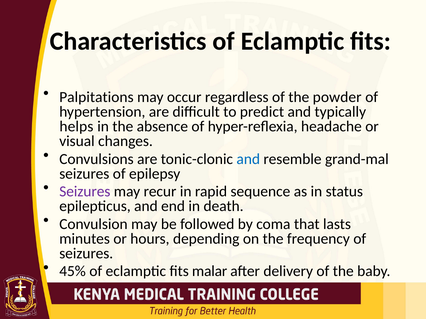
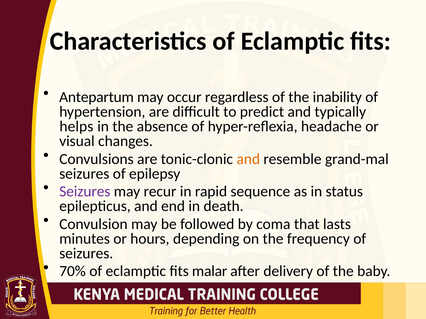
Palpitations: Palpitations -> Antepartum
powder: powder -> inability
and at (248, 159) colour: blue -> orange
45%: 45% -> 70%
